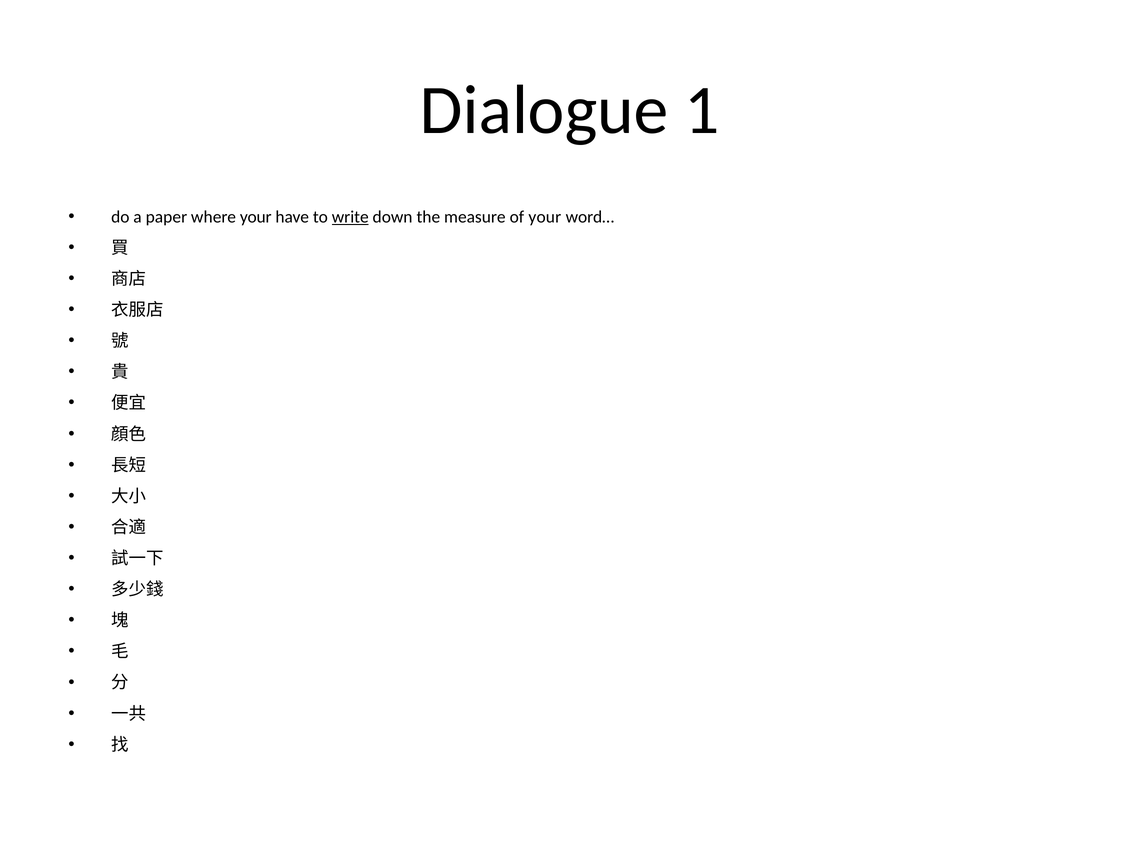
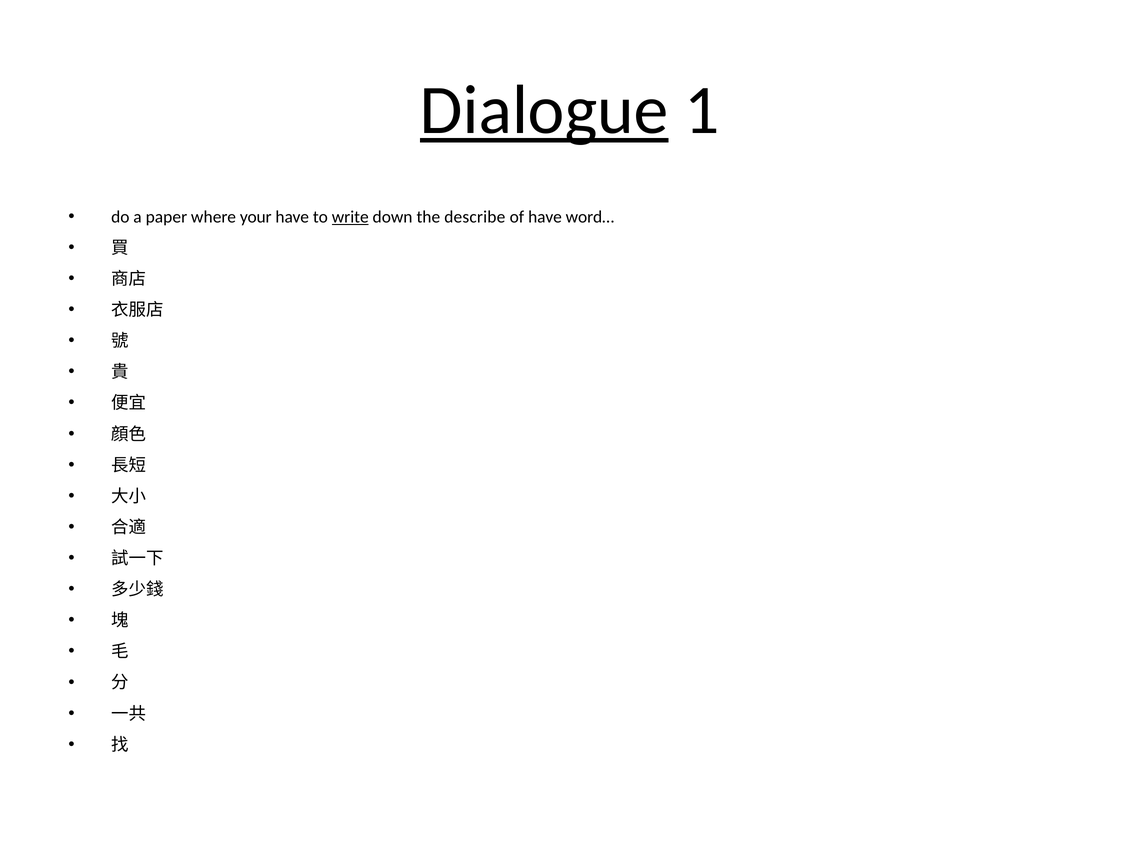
Dialogue underline: none -> present
measure: measure -> describe
of your: your -> have
